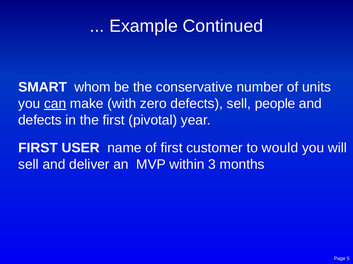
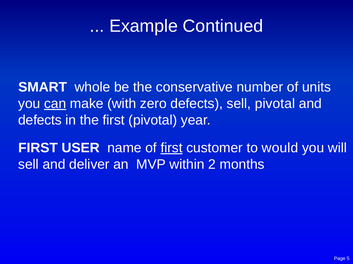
whom: whom -> whole
sell people: people -> pivotal
first at (172, 148) underline: none -> present
3: 3 -> 2
